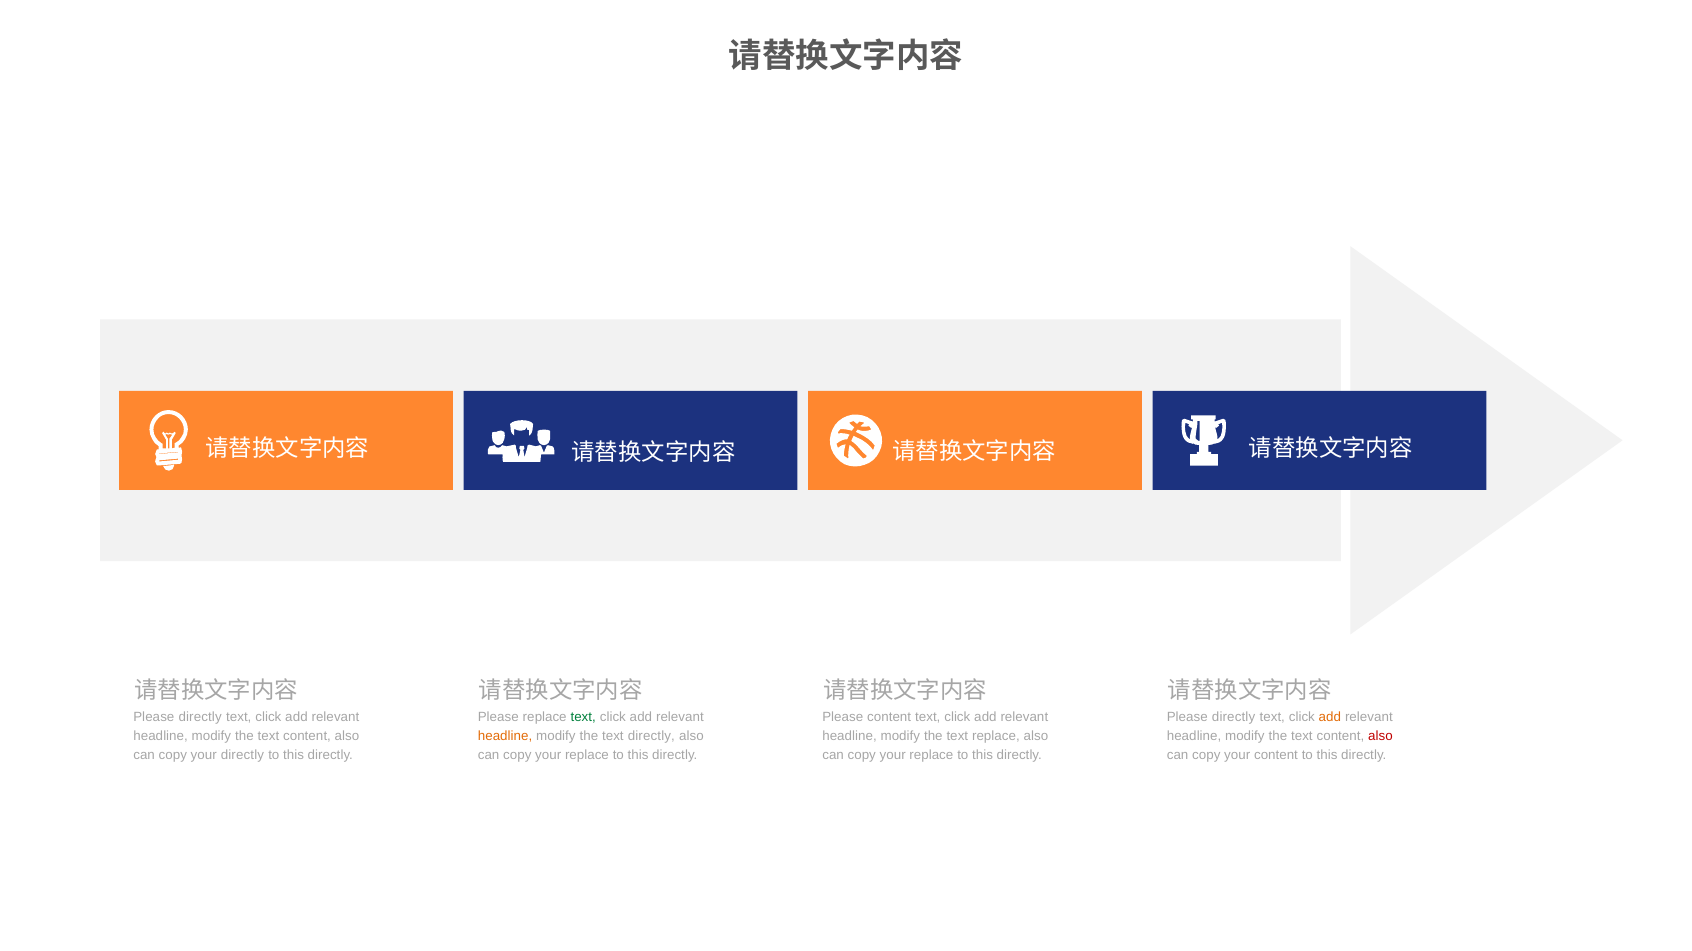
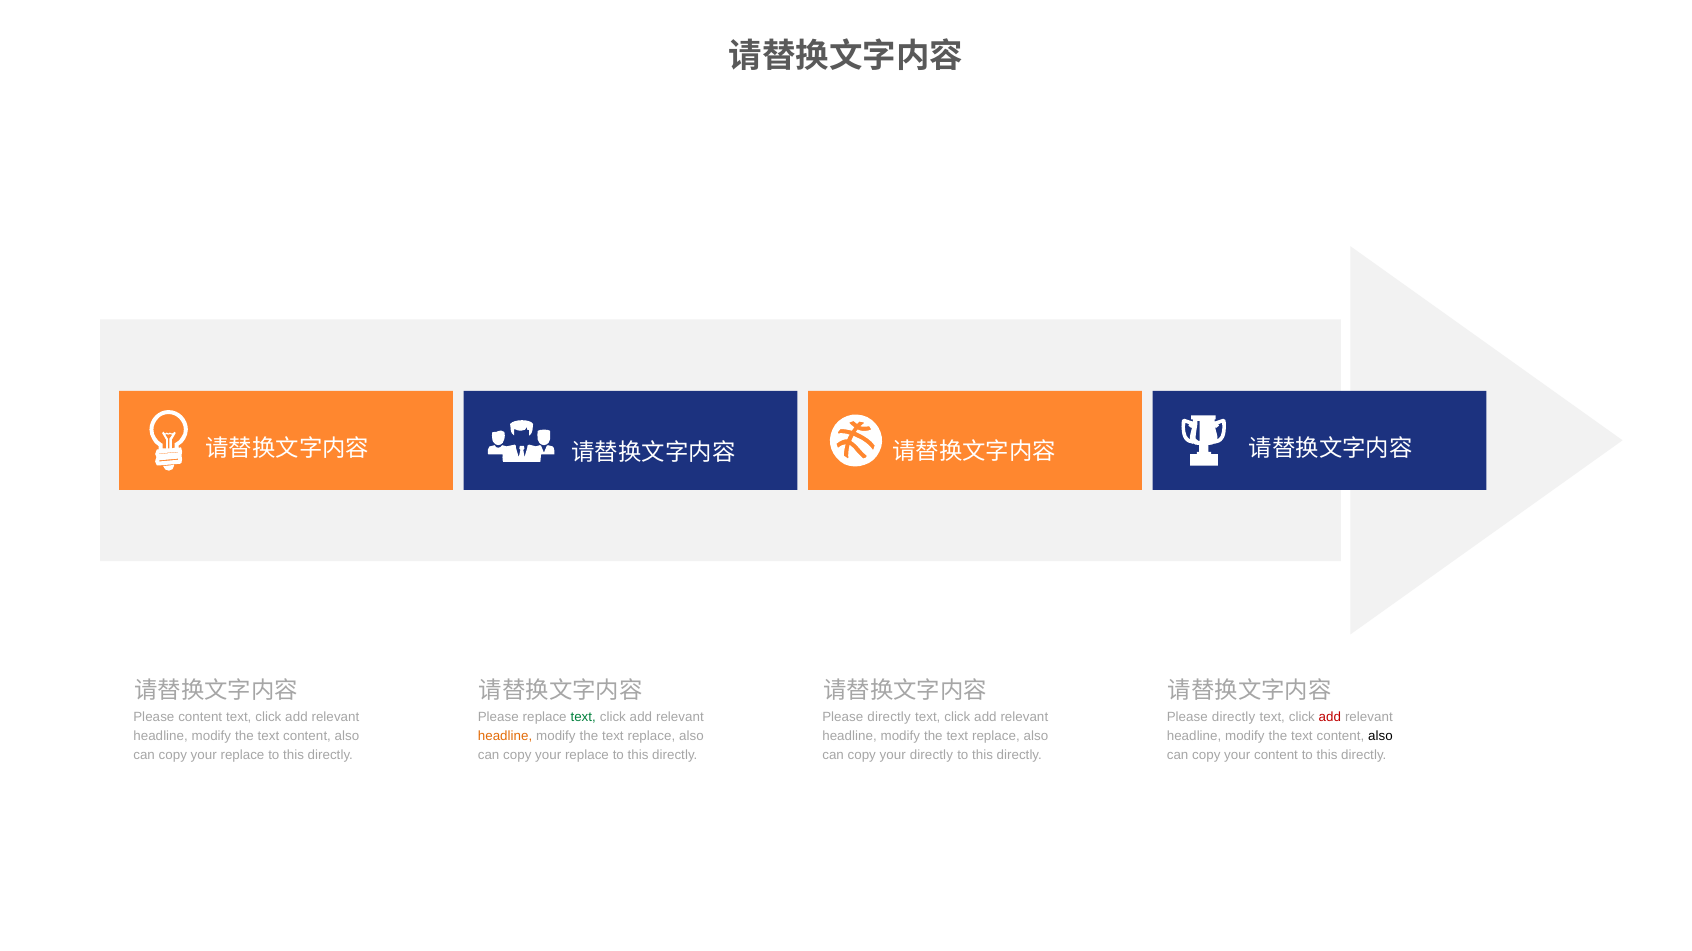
directly at (200, 717): directly -> content
content at (889, 717): content -> directly
add at (1330, 717) colour: orange -> red
directly at (651, 737): directly -> replace
also at (1380, 737) colour: red -> black
directly at (242, 756): directly -> replace
replace at (931, 756): replace -> directly
